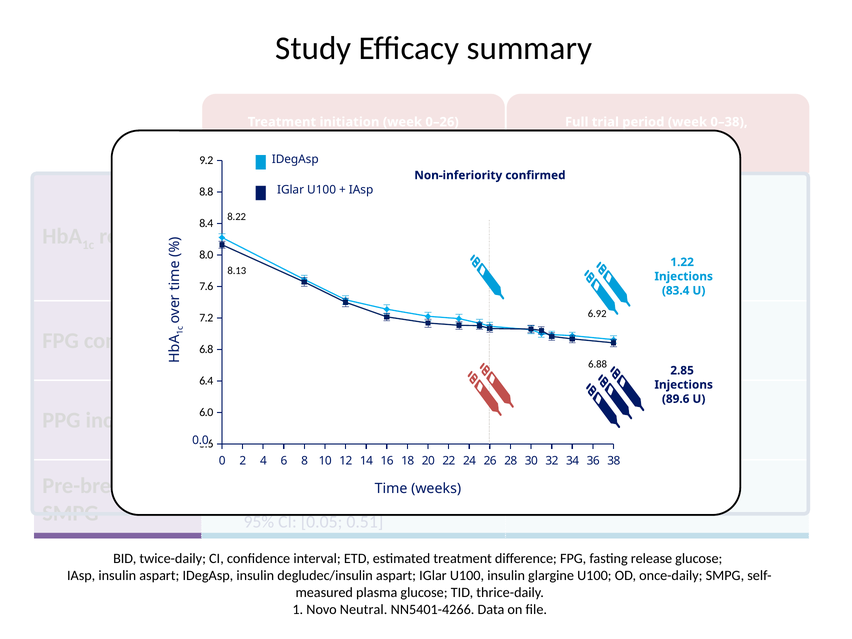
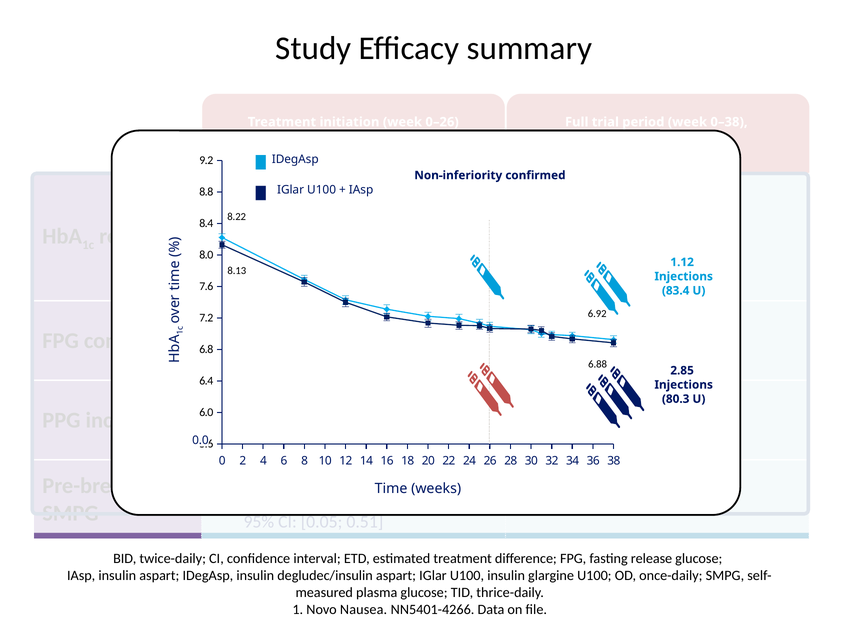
1.22: 1.22 -> 1.12
89.6: 89.6 -> 80.3
Neutral: Neutral -> Nausea
